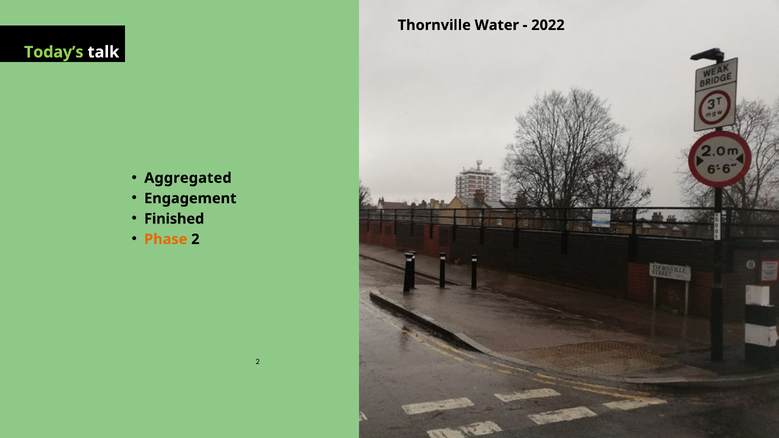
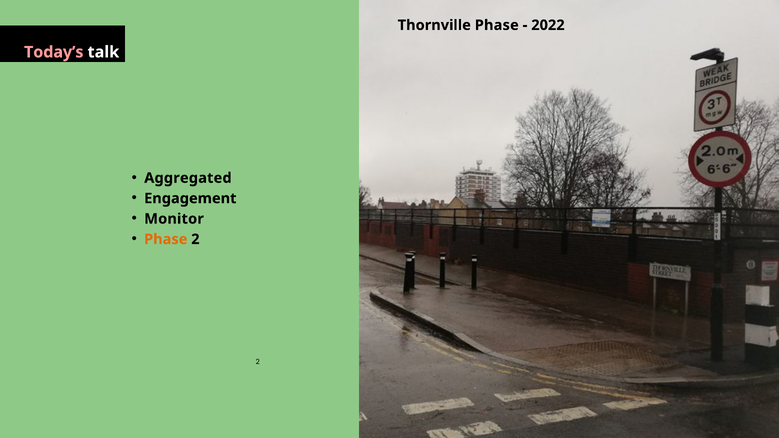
Thornville Water: Water -> Phase
Today’s colour: light green -> pink
Finished: Finished -> Monitor
